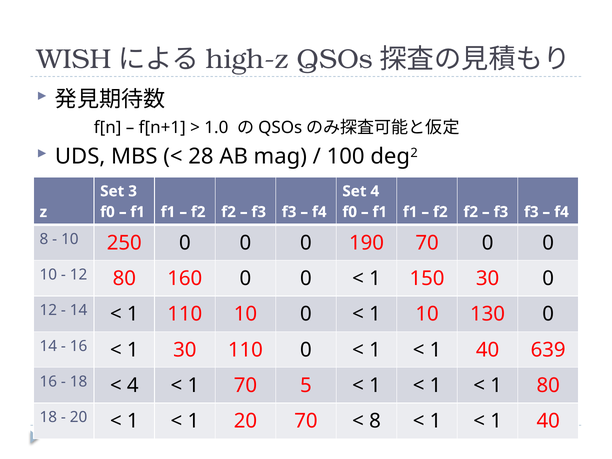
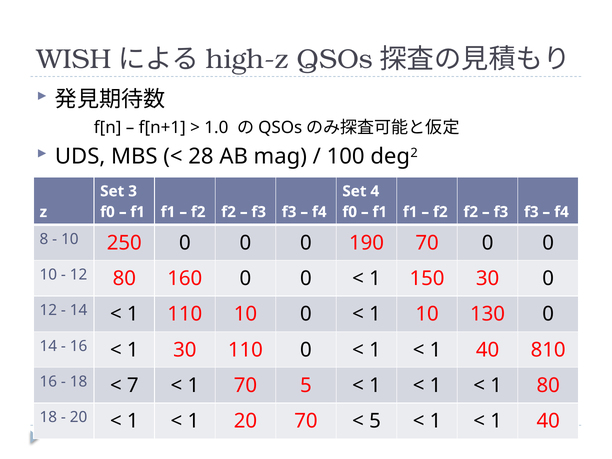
639: 639 -> 810
4 at (133, 385): 4 -> 7
8 at (375, 421): 8 -> 5
